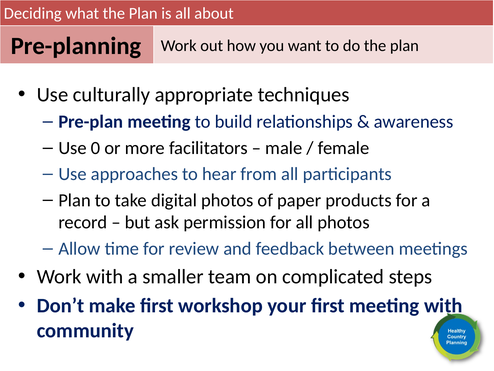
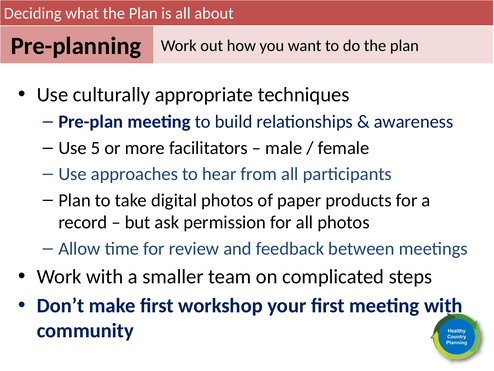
0: 0 -> 5
